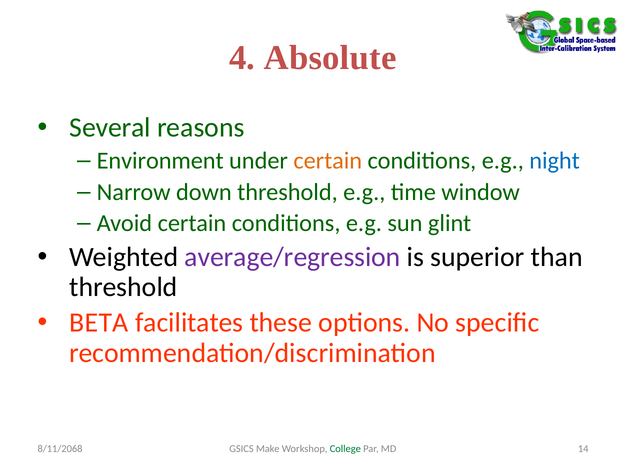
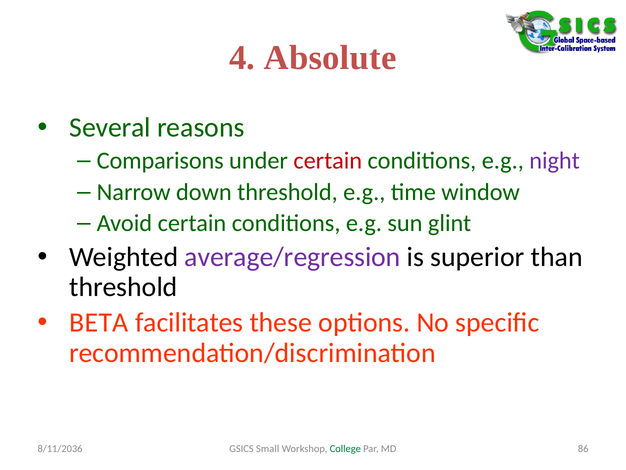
Environment: Environment -> Comparisons
certain at (328, 161) colour: orange -> red
night colour: blue -> purple
Make: Make -> Small
14: 14 -> 86
8/11/2068: 8/11/2068 -> 8/11/2036
